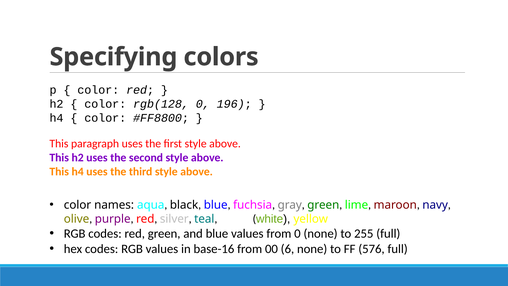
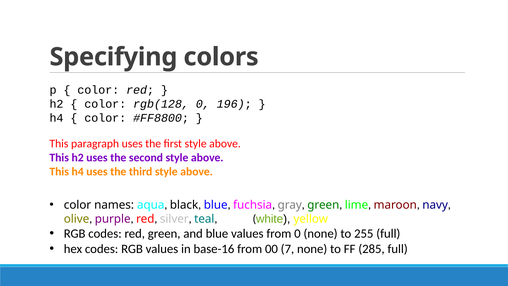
6: 6 -> 7
576: 576 -> 285
